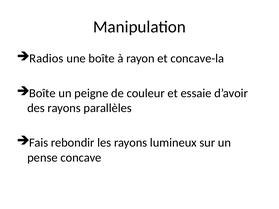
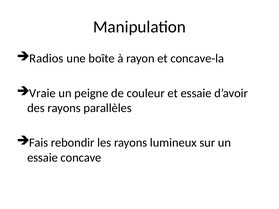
Boîte at (42, 93): Boîte -> Vraie
pense at (42, 158): pense -> essaie
